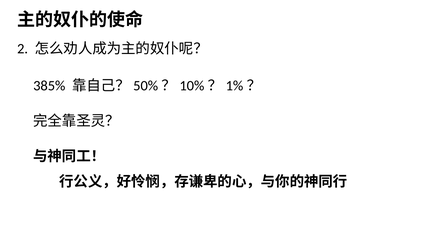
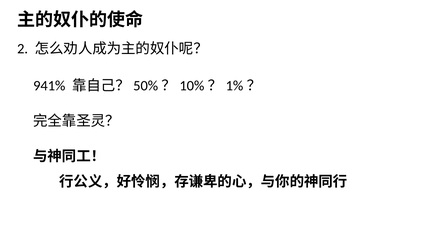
385%: 385% -> 941%
